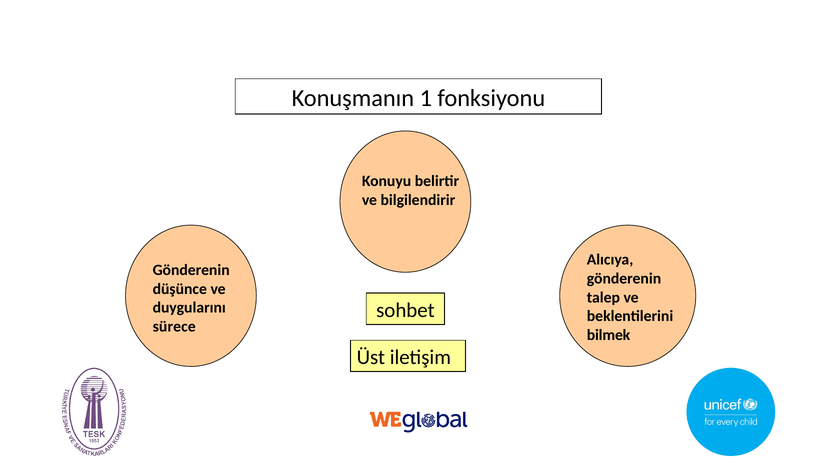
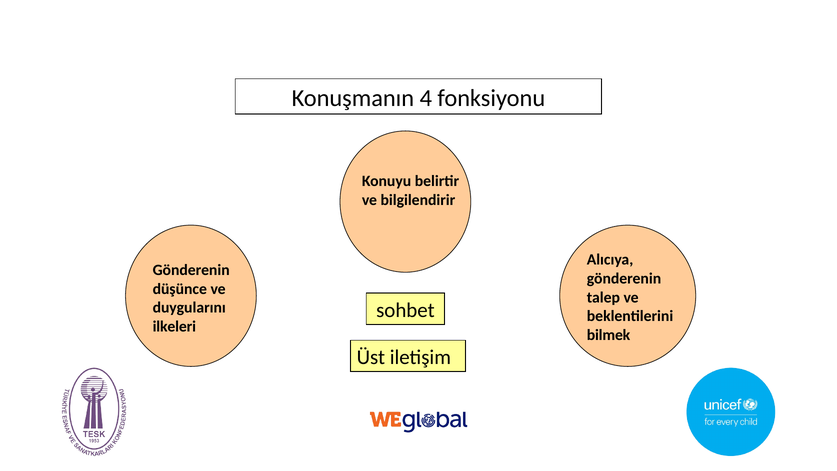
1: 1 -> 4
sürece: sürece -> ilkeleri
